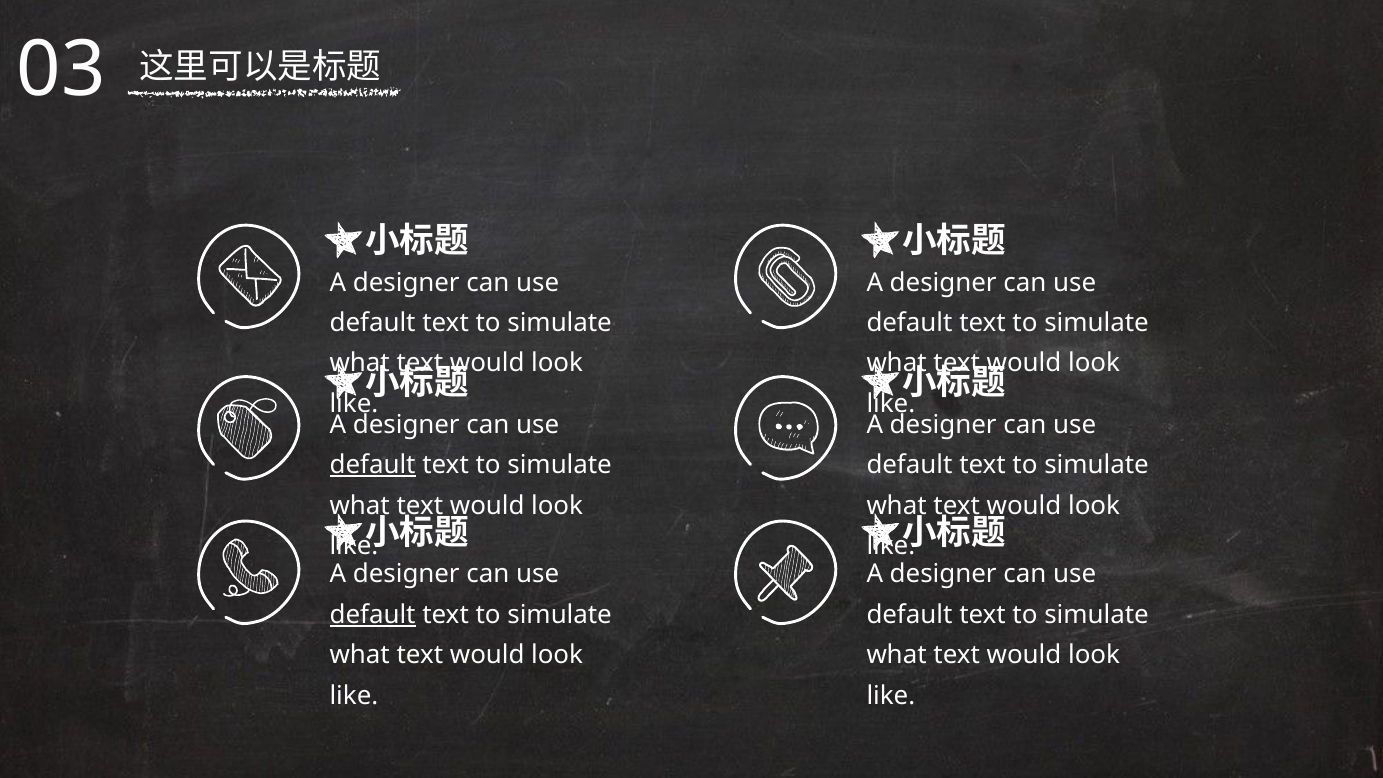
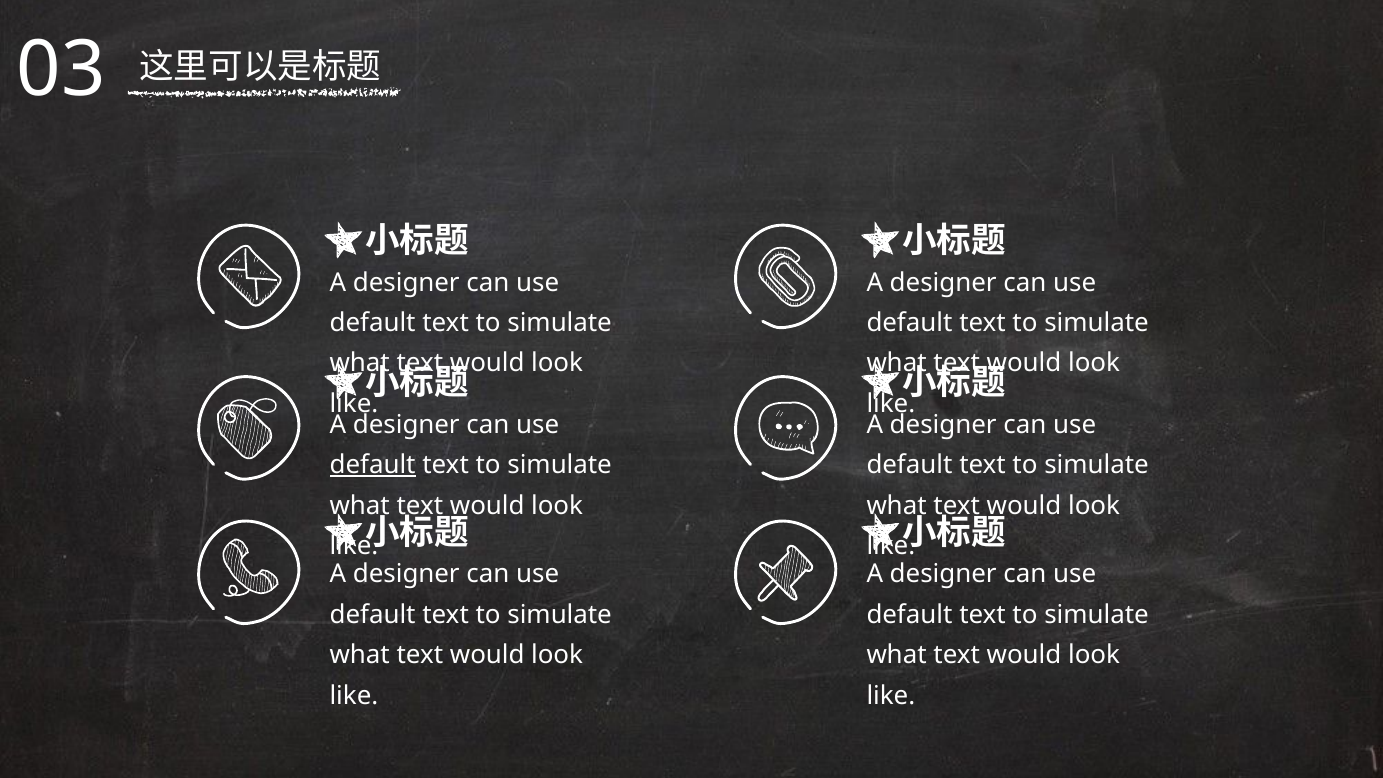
default at (373, 615) underline: present -> none
